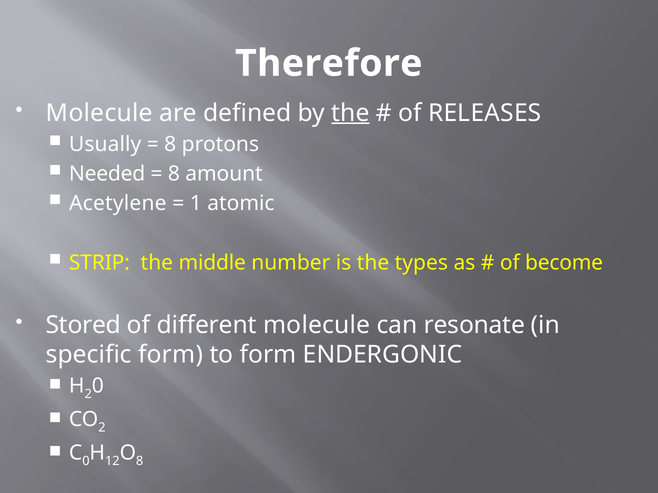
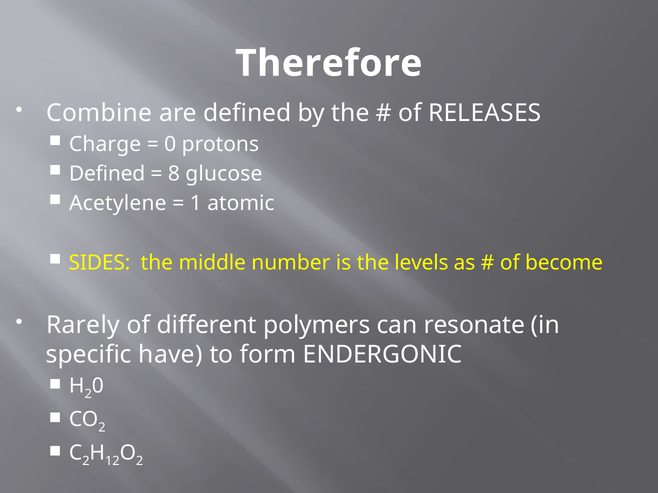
Molecule at (99, 113): Molecule -> Combine
the at (350, 113) underline: present -> none
Usually: Usually -> Charge
8 at (170, 145): 8 -> 0
Needed at (107, 174): Needed -> Defined
amount: amount -> glucose
STRIP: STRIP -> SIDES
types: types -> levels
Stored: Stored -> Rarely
different molecule: molecule -> polymers
specific form: form -> have
0 at (86, 462): 0 -> 2
8 at (140, 462): 8 -> 2
